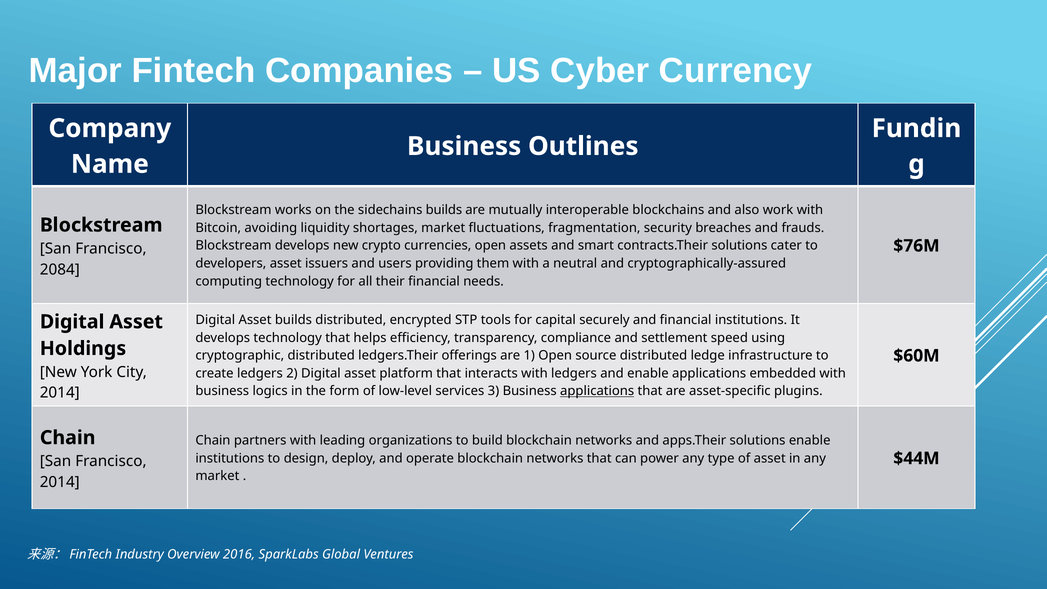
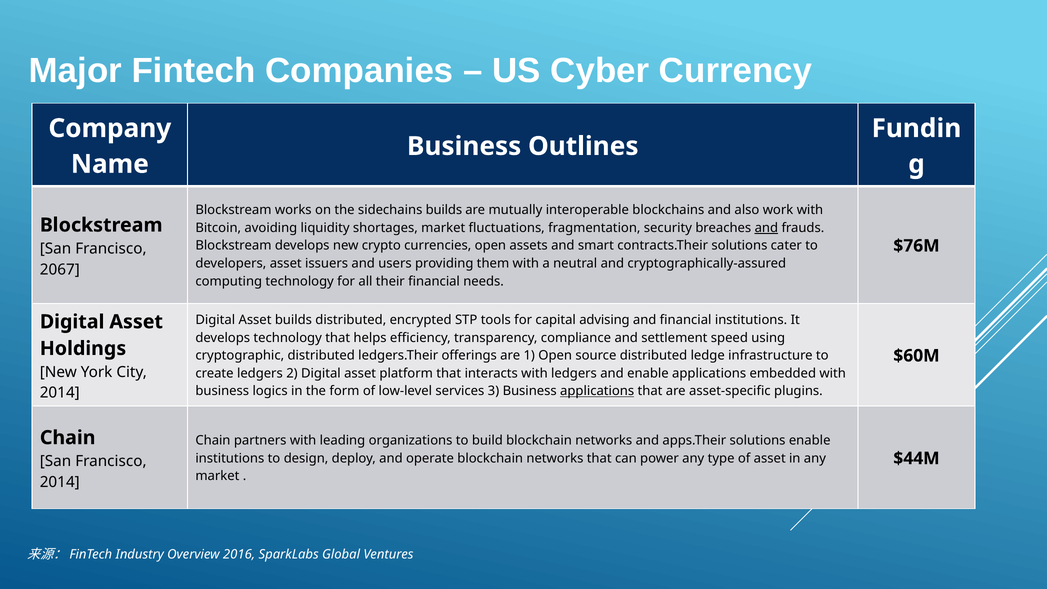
and at (766, 228) underline: none -> present
2084: 2084 -> 2067
securely: securely -> advising
